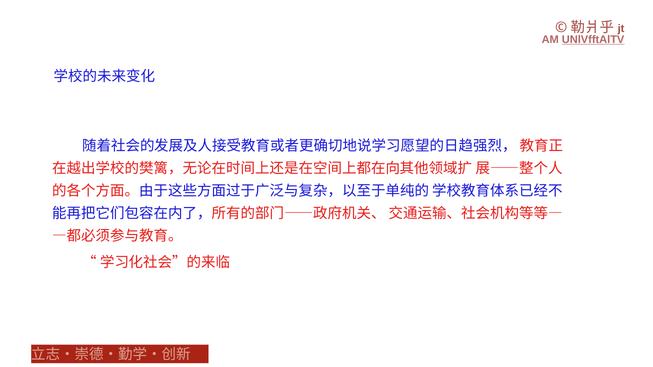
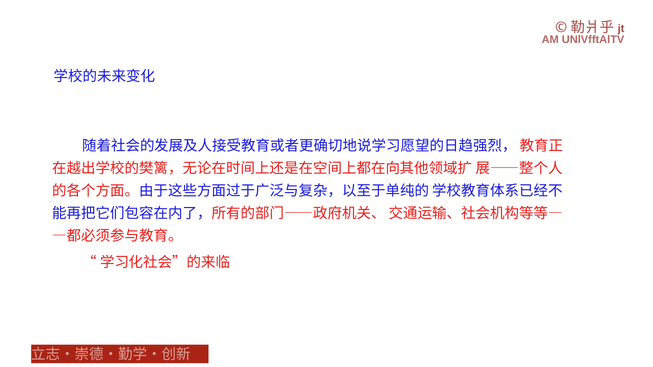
UNlVfftAlTV underline: present -> none
